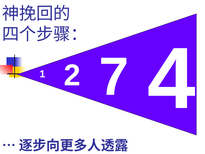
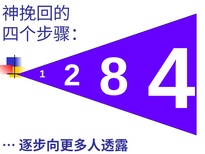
7: 7 -> 8
